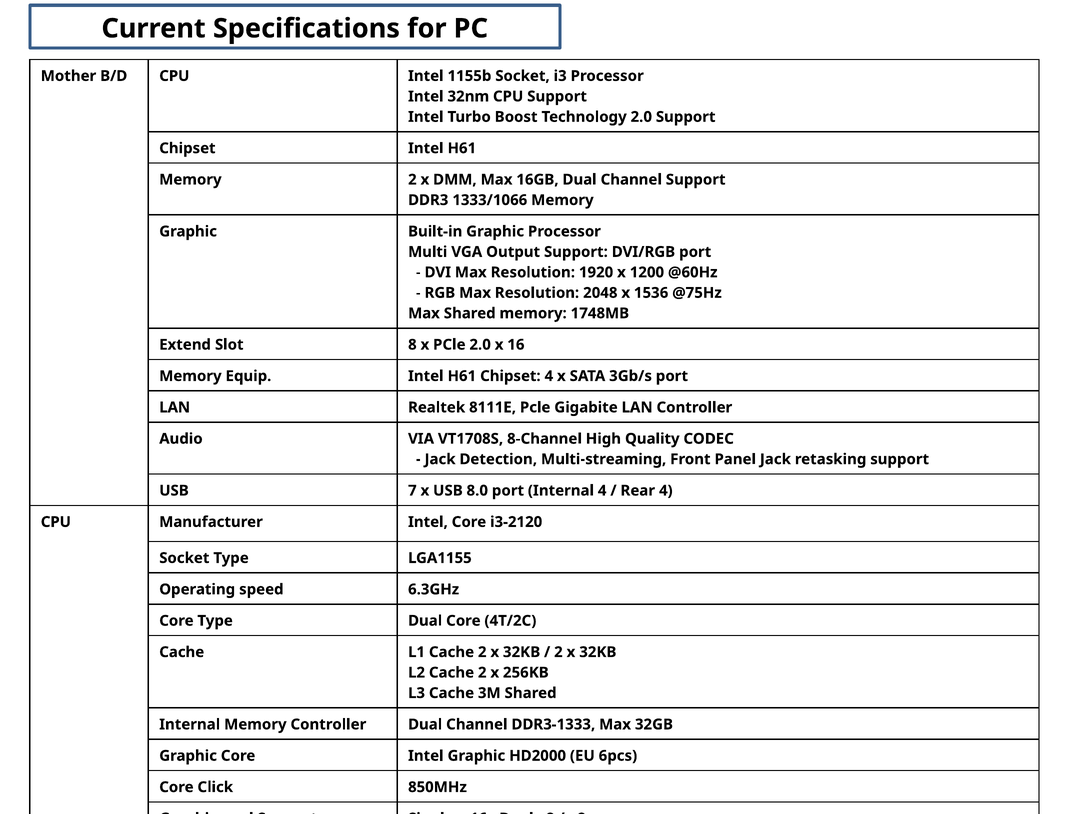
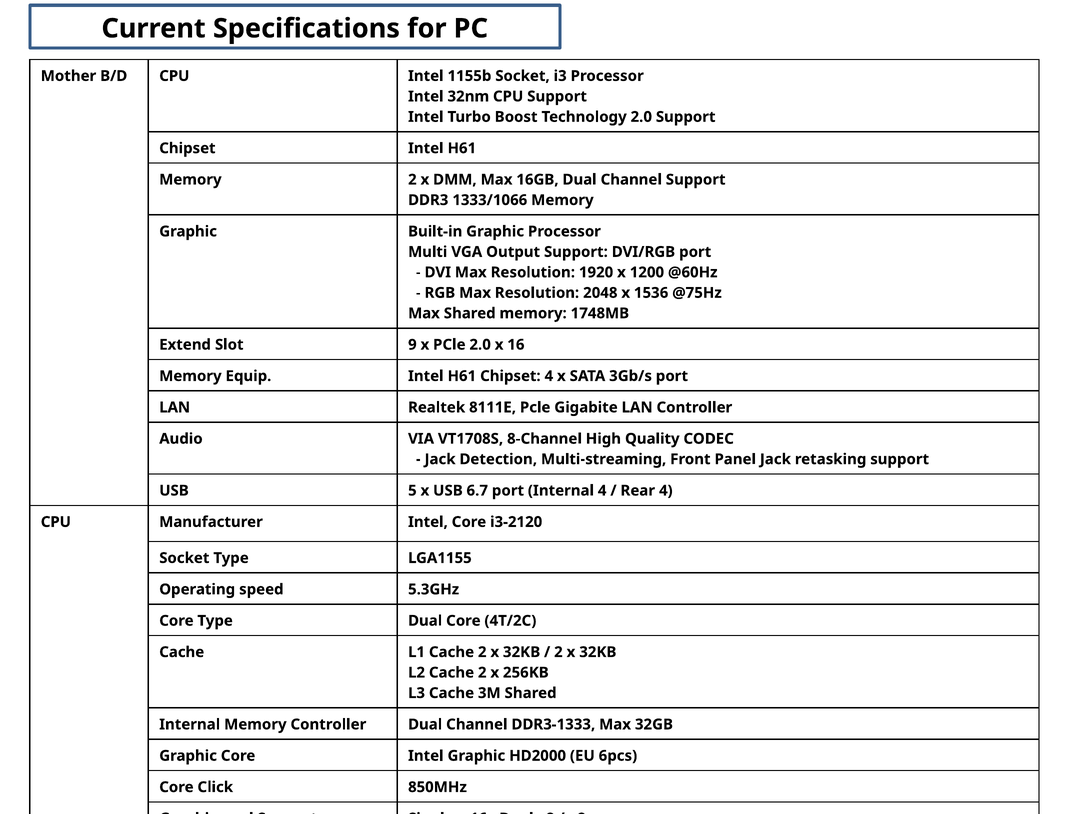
8: 8 -> 9
7: 7 -> 5
8.0: 8.0 -> 6.7
6.3GHz: 6.3GHz -> 5.3GHz
